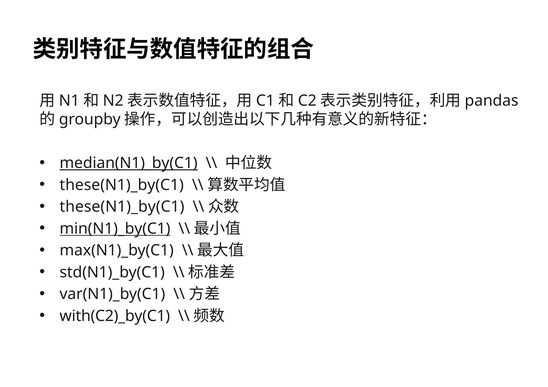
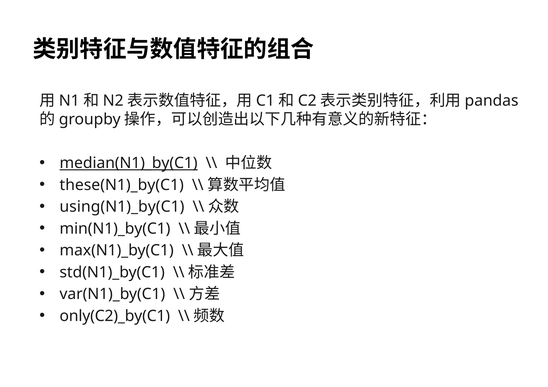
these(N1)_by(C1 at (122, 207): these(N1)_by(C1 -> using(N1)_by(C1
min(N1)_by(C1 underline: present -> none
with(C2)_by(C1: with(C2)_by(C1 -> only(C2)_by(C1
